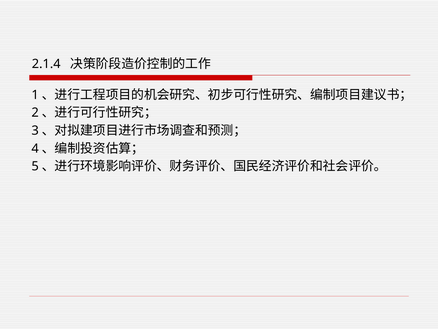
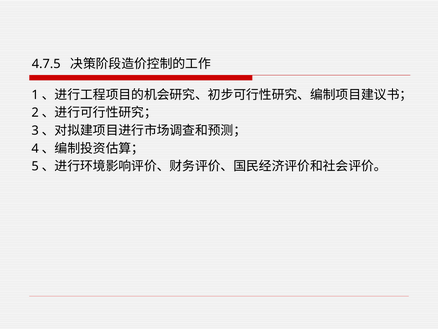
2.1.4: 2.1.4 -> 4.7.5
